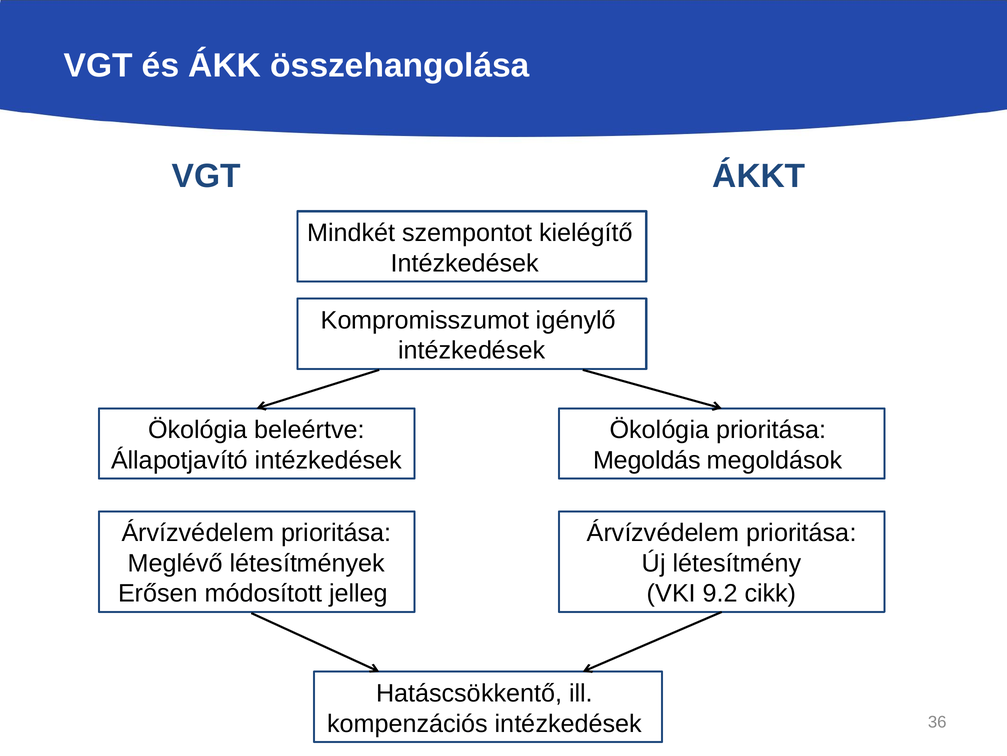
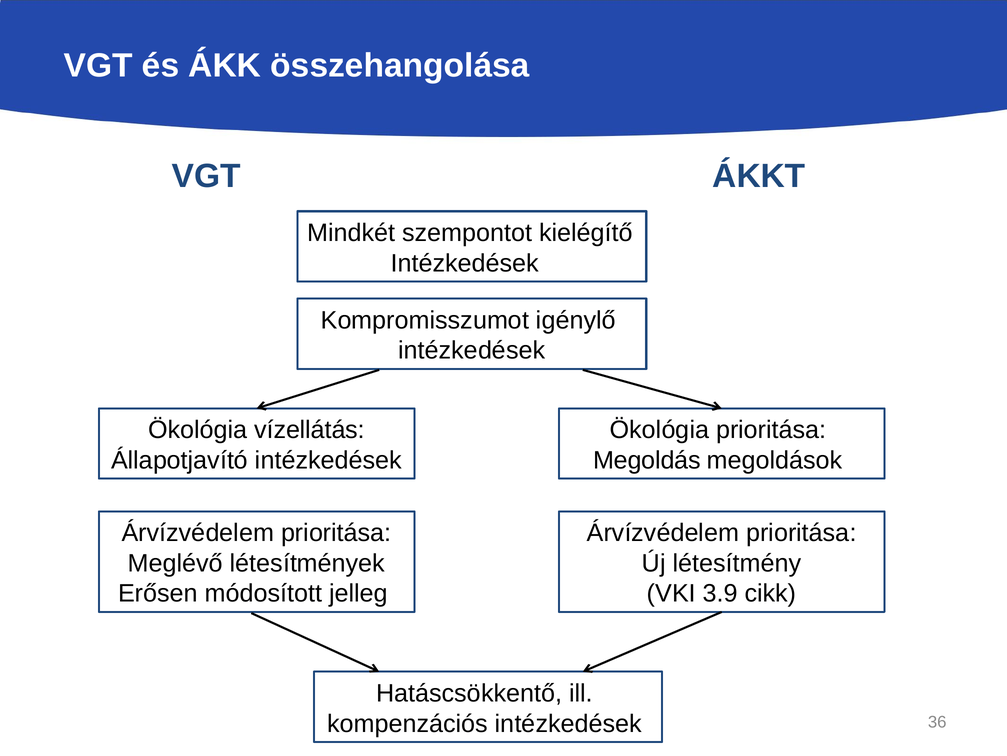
beleértve: beleértve -> vízellátás
9.2: 9.2 -> 3.9
